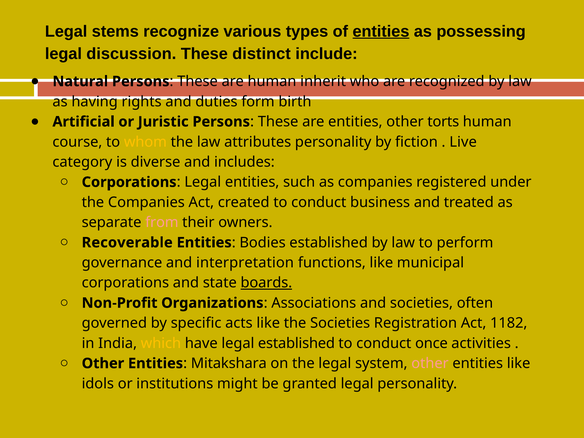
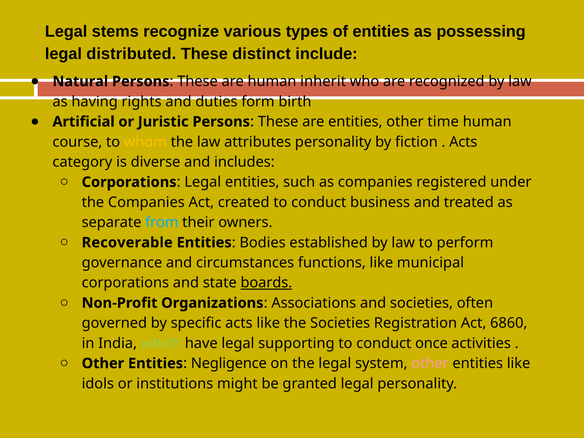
entities at (381, 31) underline: present -> none
discussion: discussion -> distributed
torts: torts -> time
Live at (463, 142): Live -> Acts
from colour: pink -> light blue
interpretation: interpretation -> circumstances
1182: 1182 -> 6860
which colour: yellow -> light green
legal established: established -> supporting
Mitakshara: Mitakshara -> Negligence
